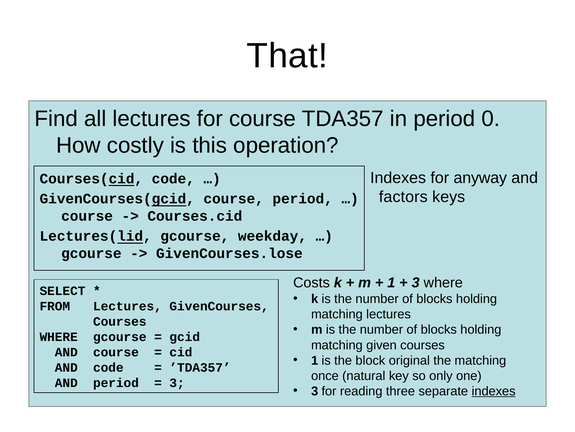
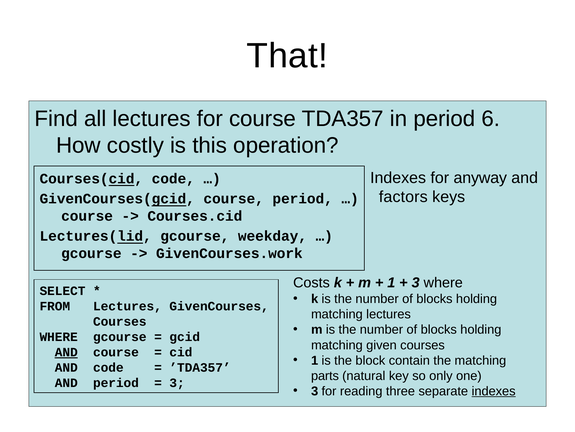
0: 0 -> 6
GivenCourses.lose: GivenCourses.lose -> GivenCourses.work
AND at (66, 352) underline: none -> present
original: original -> contain
once: once -> parts
